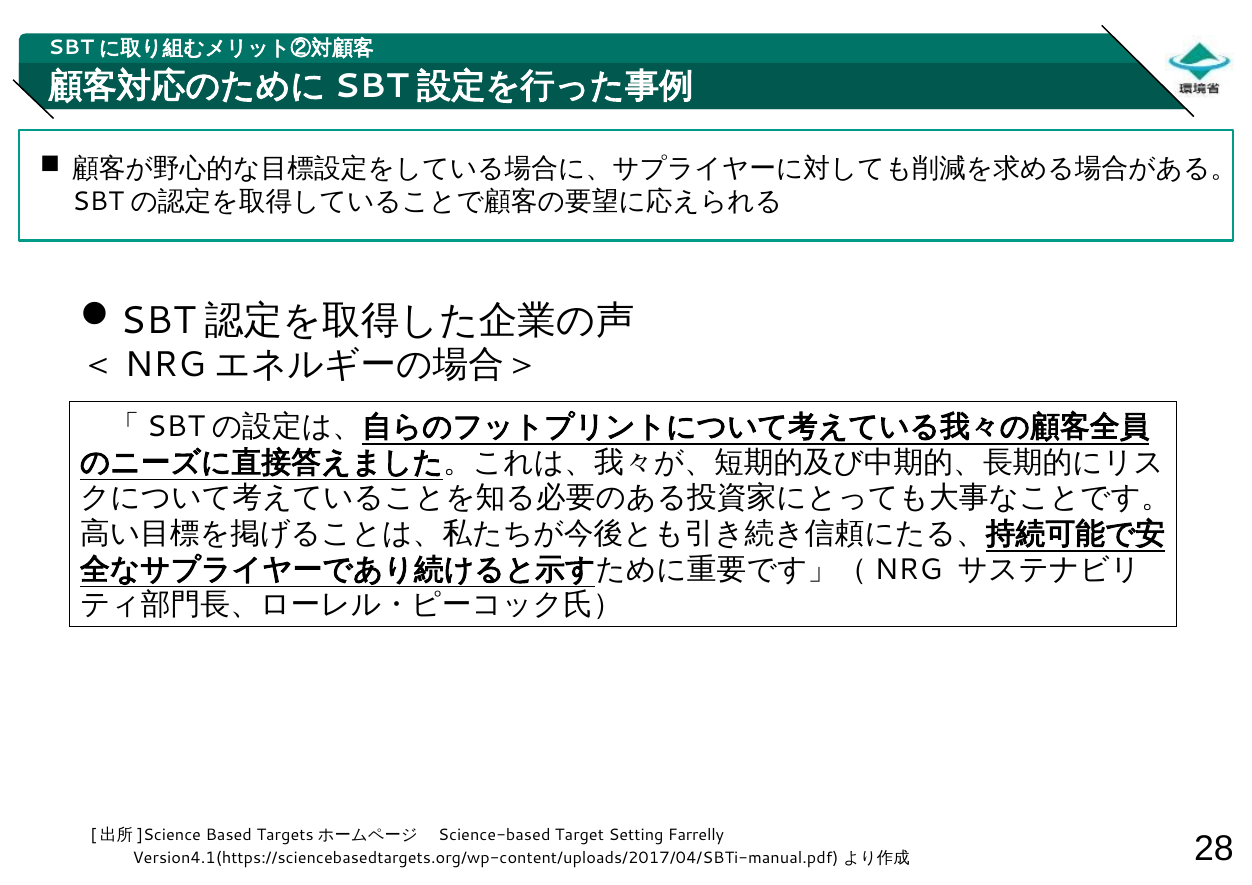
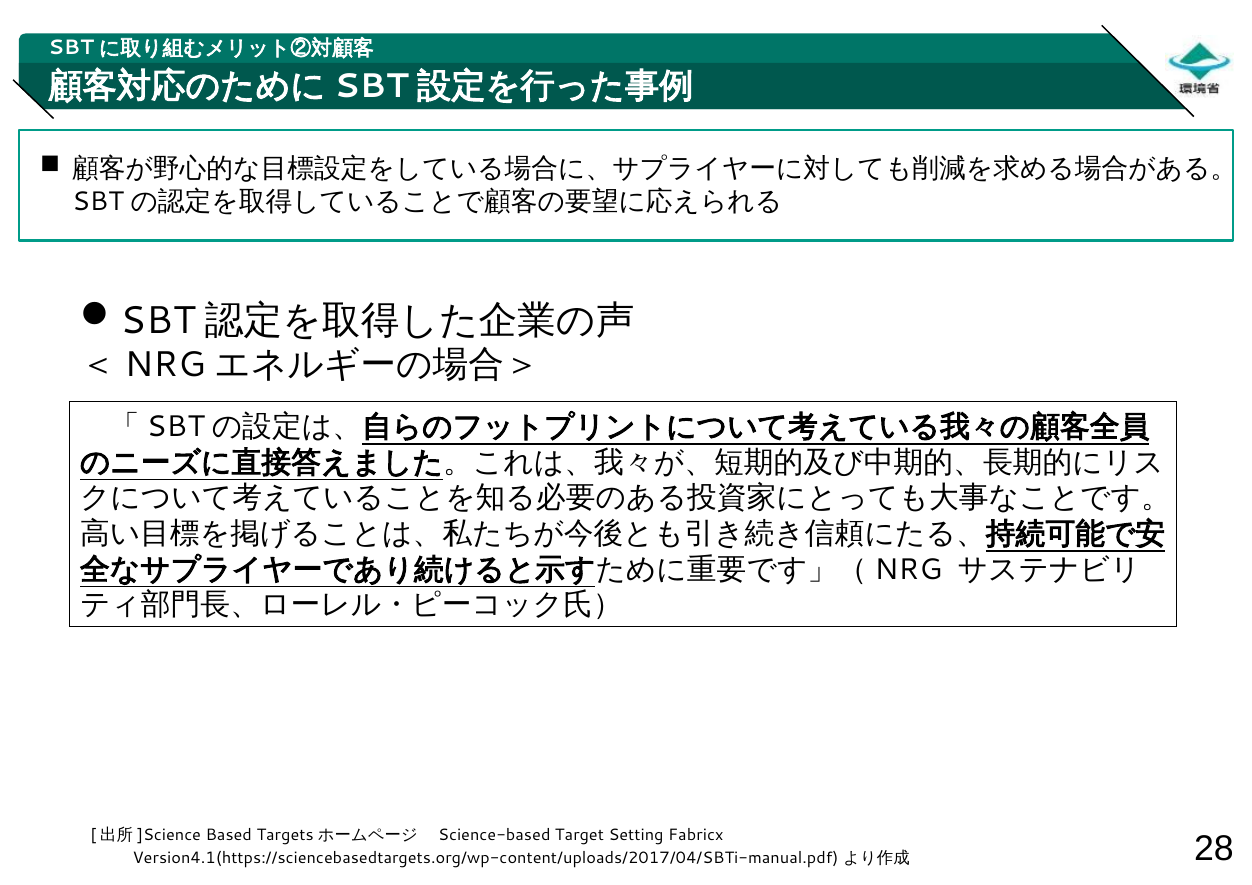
Farrelly: Farrelly -> Fabricx
